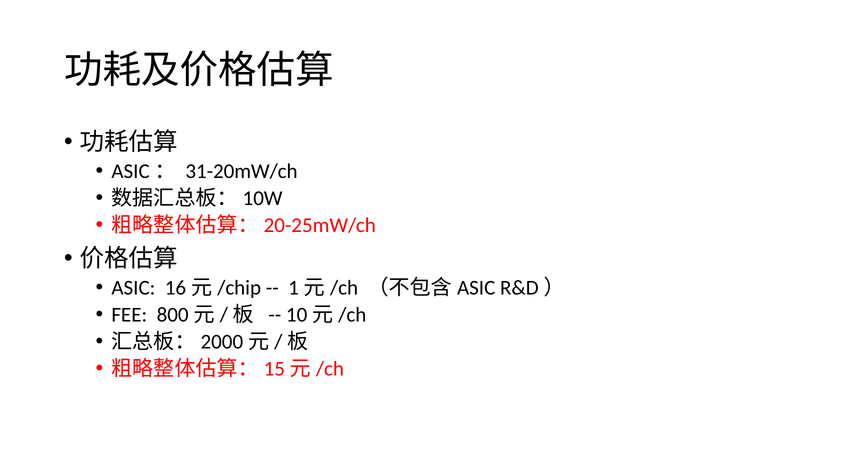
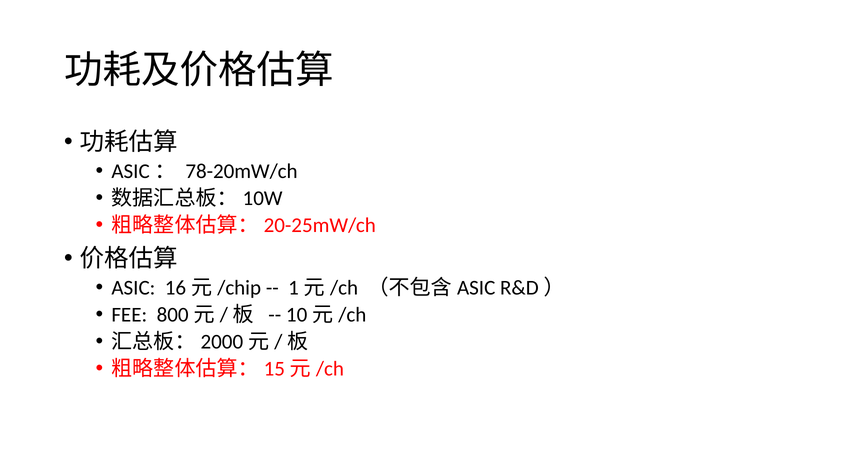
31-20mW/ch: 31-20mW/ch -> 78-20mW/ch
